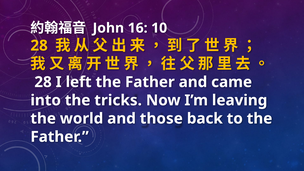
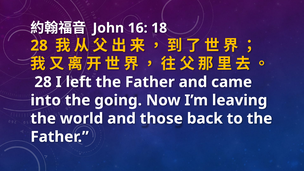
10: 10 -> 18
tricks: tricks -> going
